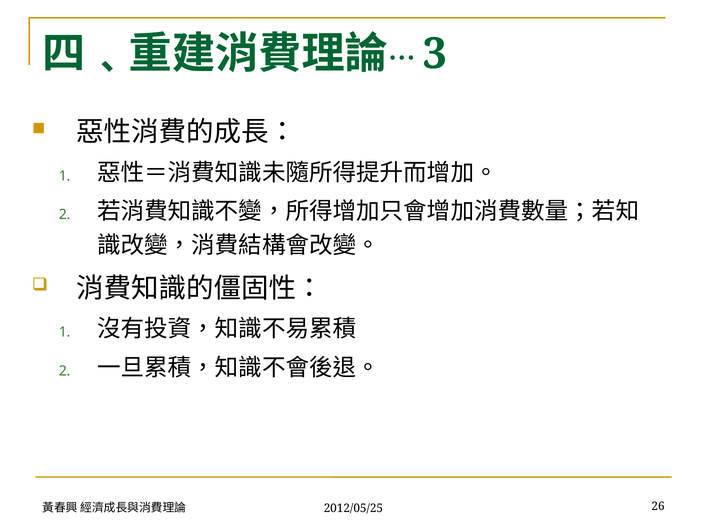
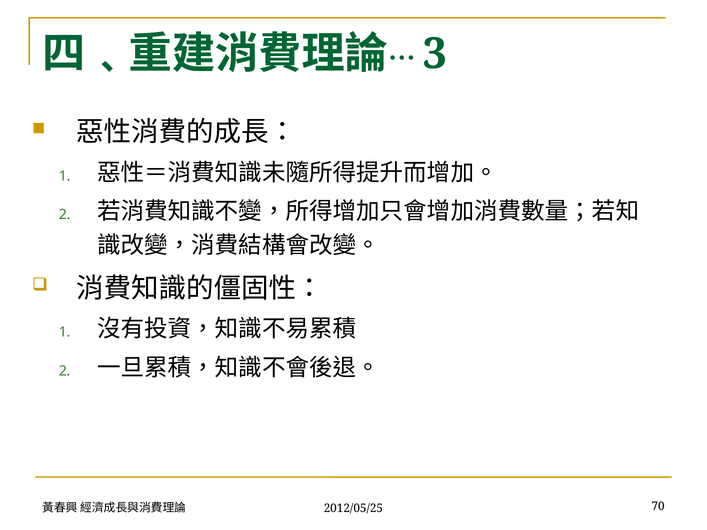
26: 26 -> 70
